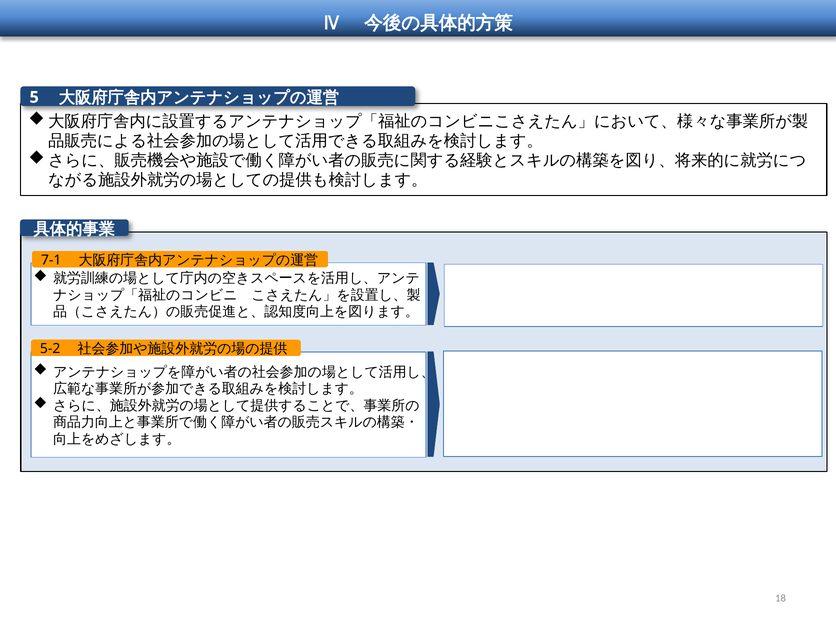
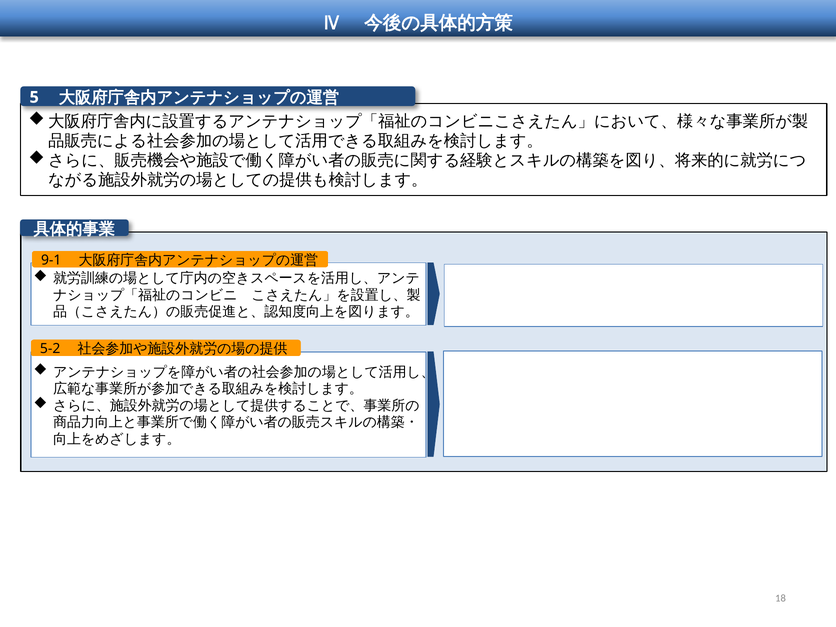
7-1: 7-1 -> 9-1
